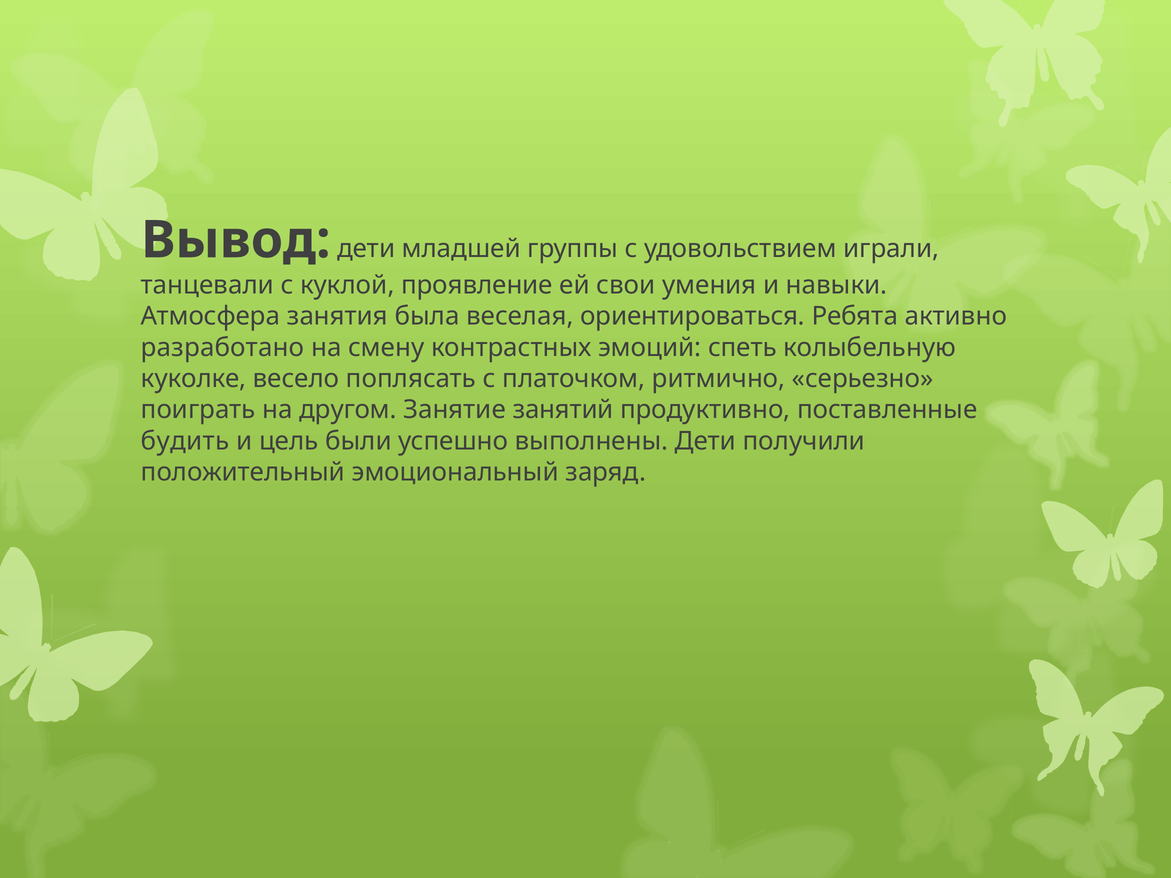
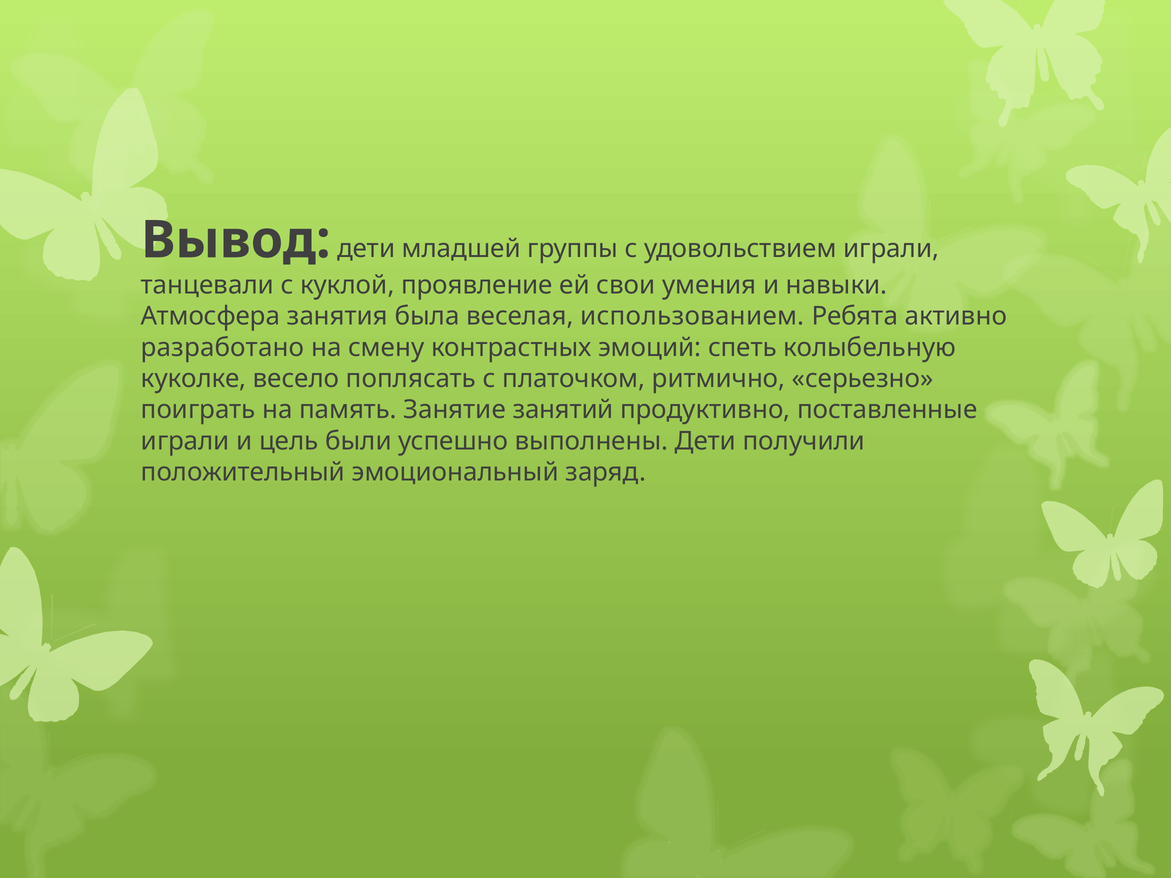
ориентироваться: ориентироваться -> использованием
другом: другом -> память
будить at (185, 441): будить -> играли
